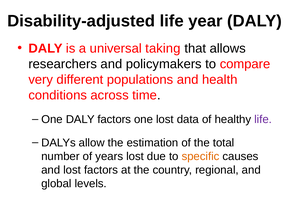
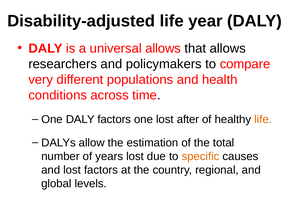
universal taking: taking -> allows
data: data -> after
life at (263, 119) colour: purple -> orange
